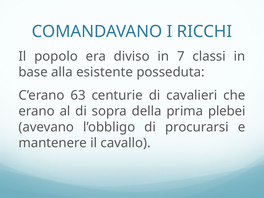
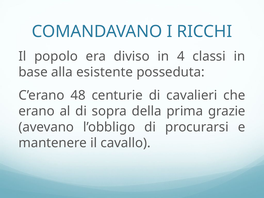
7: 7 -> 4
63: 63 -> 48
plebei: plebei -> grazie
